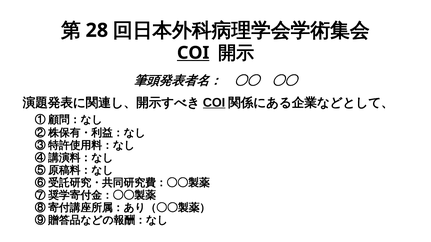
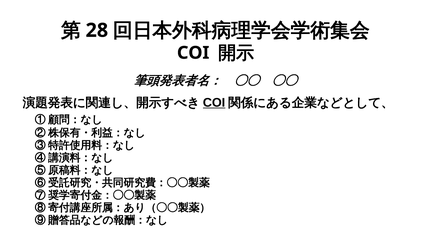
COI at (193, 53) underline: present -> none
